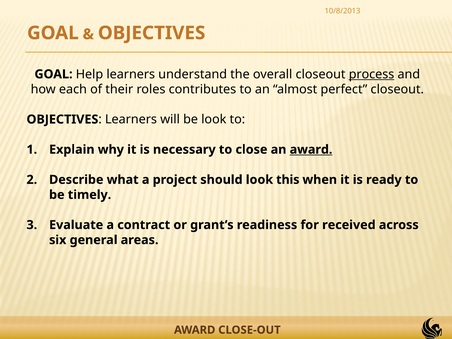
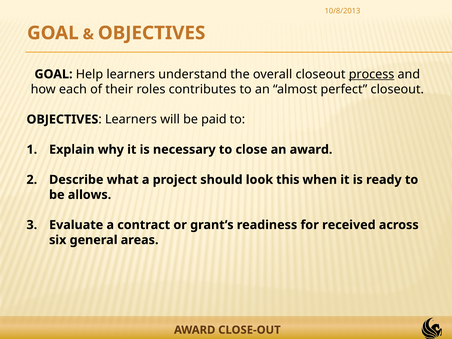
be look: look -> paid
award at (311, 150) underline: present -> none
timely: timely -> allows
